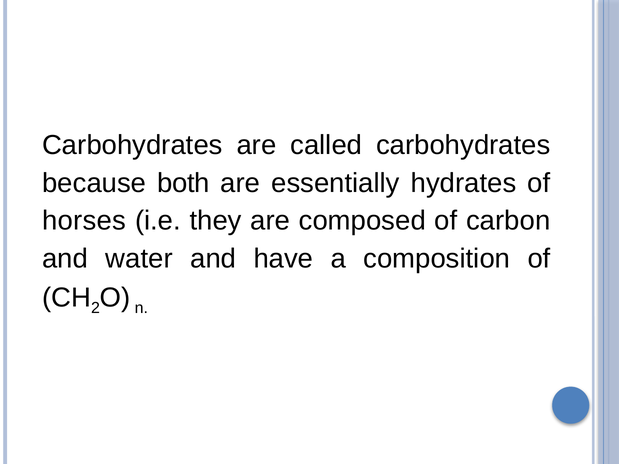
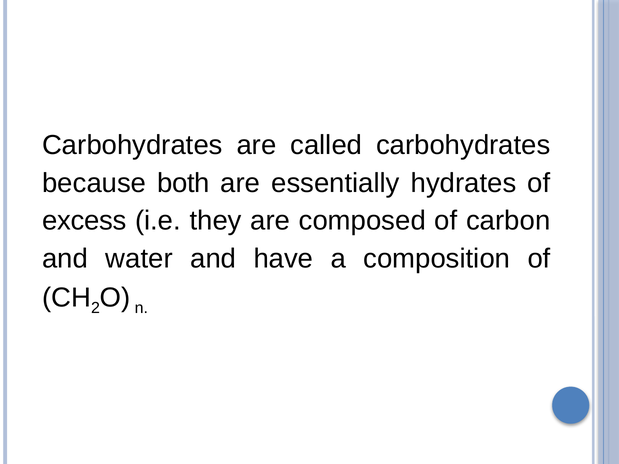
horses: horses -> excess
